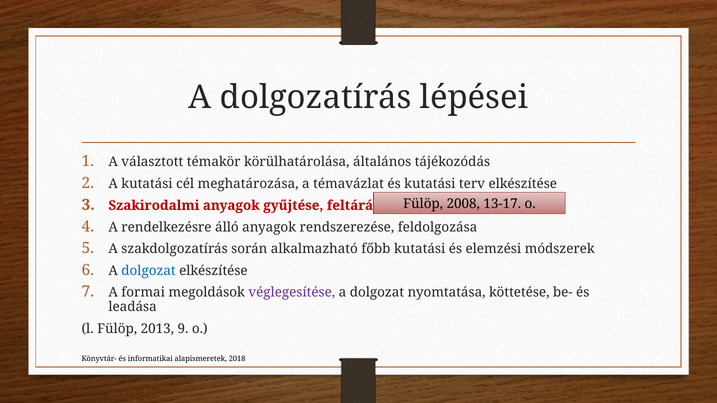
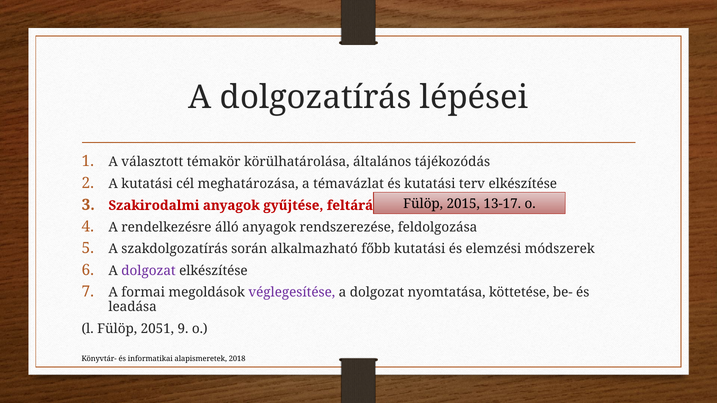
2008: 2008 -> 2015
dolgozat at (149, 271) colour: blue -> purple
2013: 2013 -> 2051
